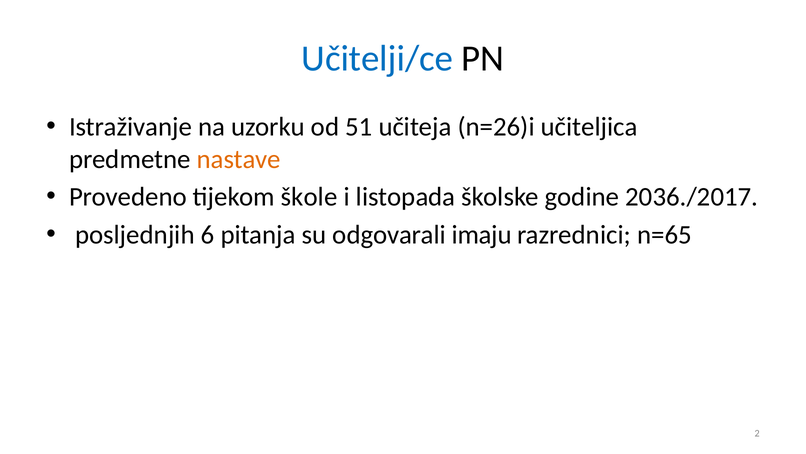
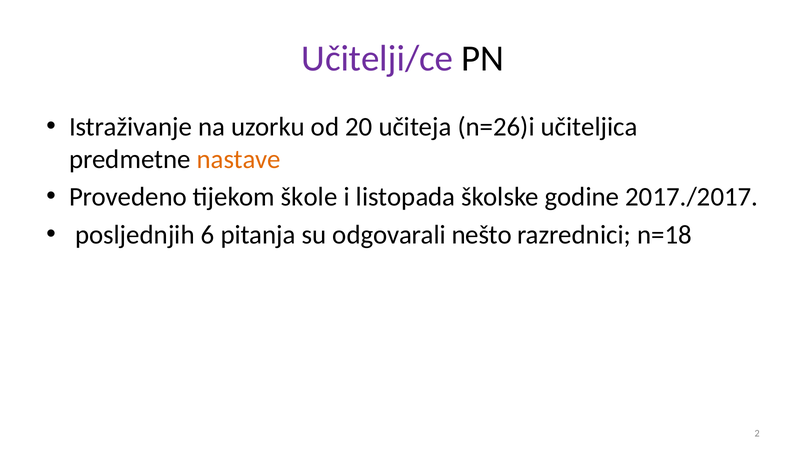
Učitelji/ce colour: blue -> purple
51: 51 -> 20
2036./2017: 2036./2017 -> 2017./2017
imaju: imaju -> nešto
n=65: n=65 -> n=18
